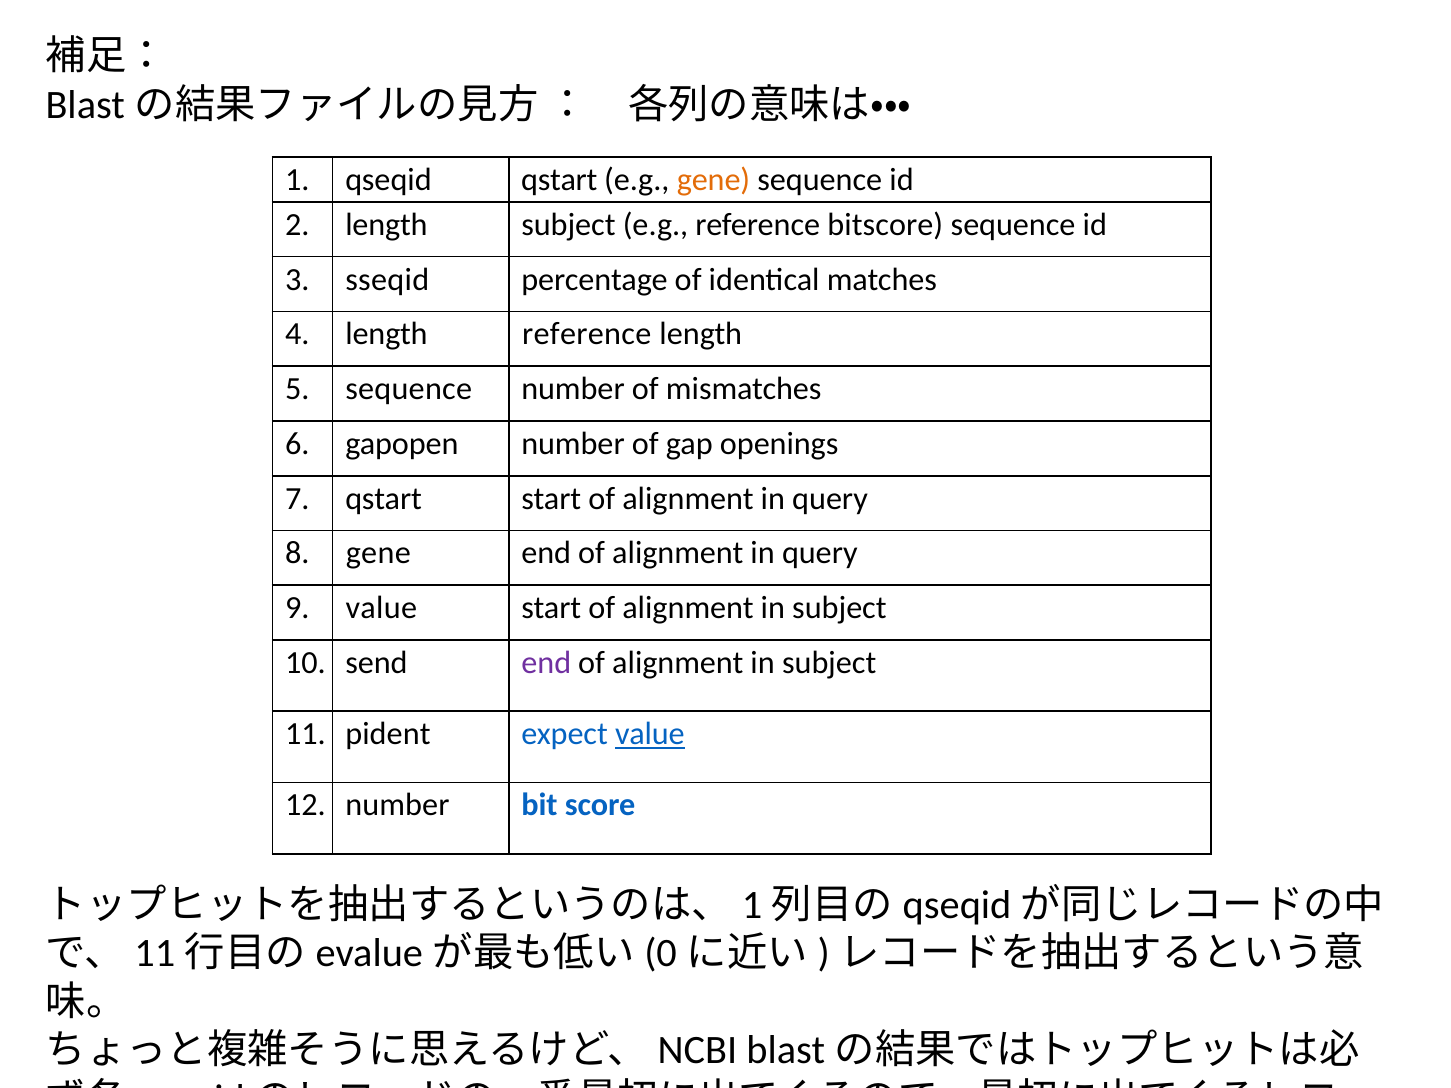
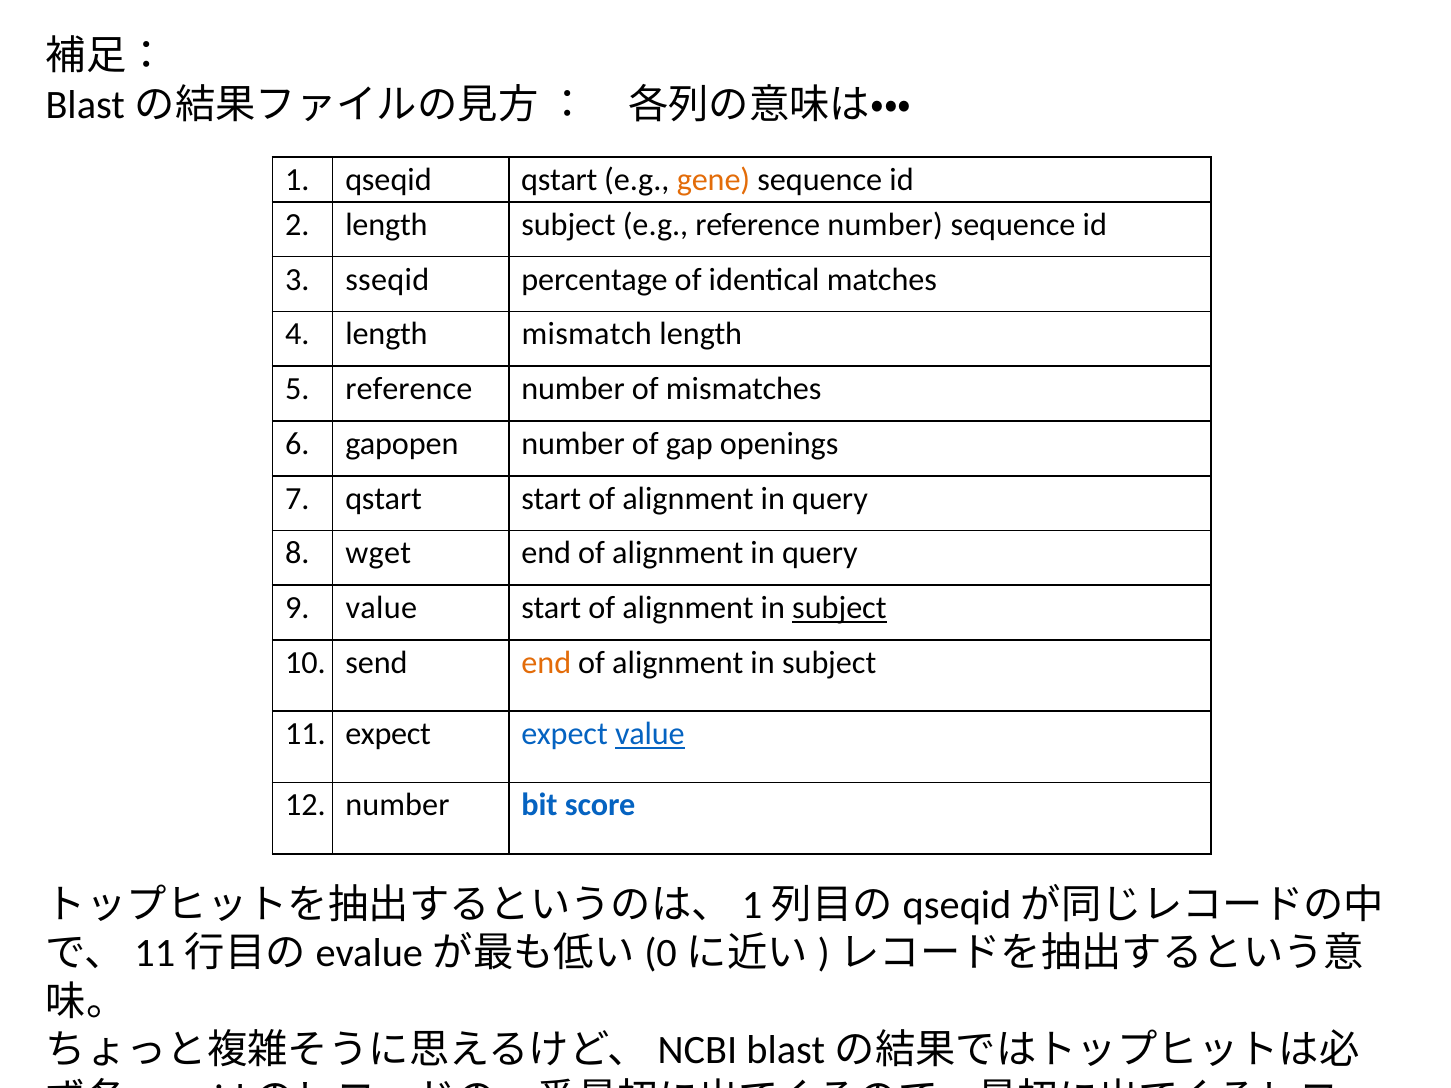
e.g reference bitscore: bitscore -> number
length reference: reference -> mismatch
5 sequence: sequence -> reference
8 gene: gene -> wget
subject at (839, 608) underline: none -> present
end at (546, 663) colour: purple -> orange
11 pident: pident -> expect
